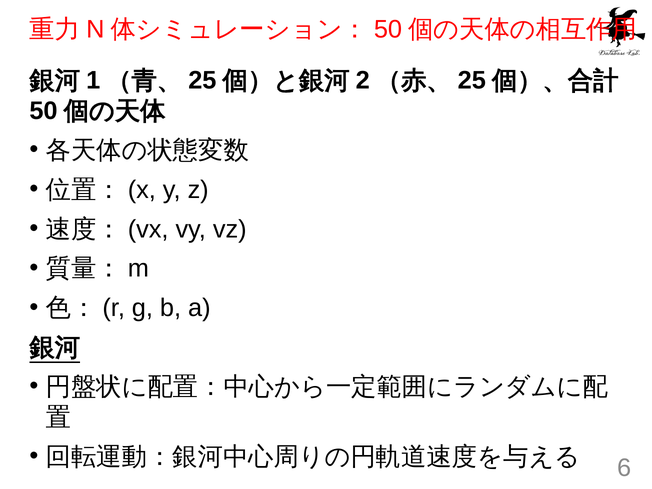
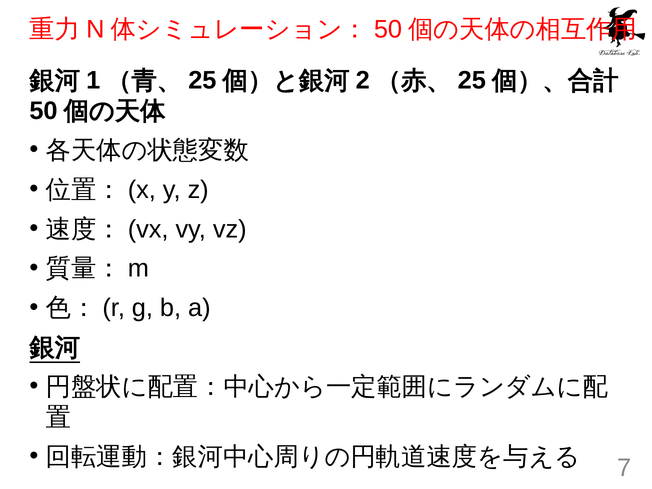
6: 6 -> 7
